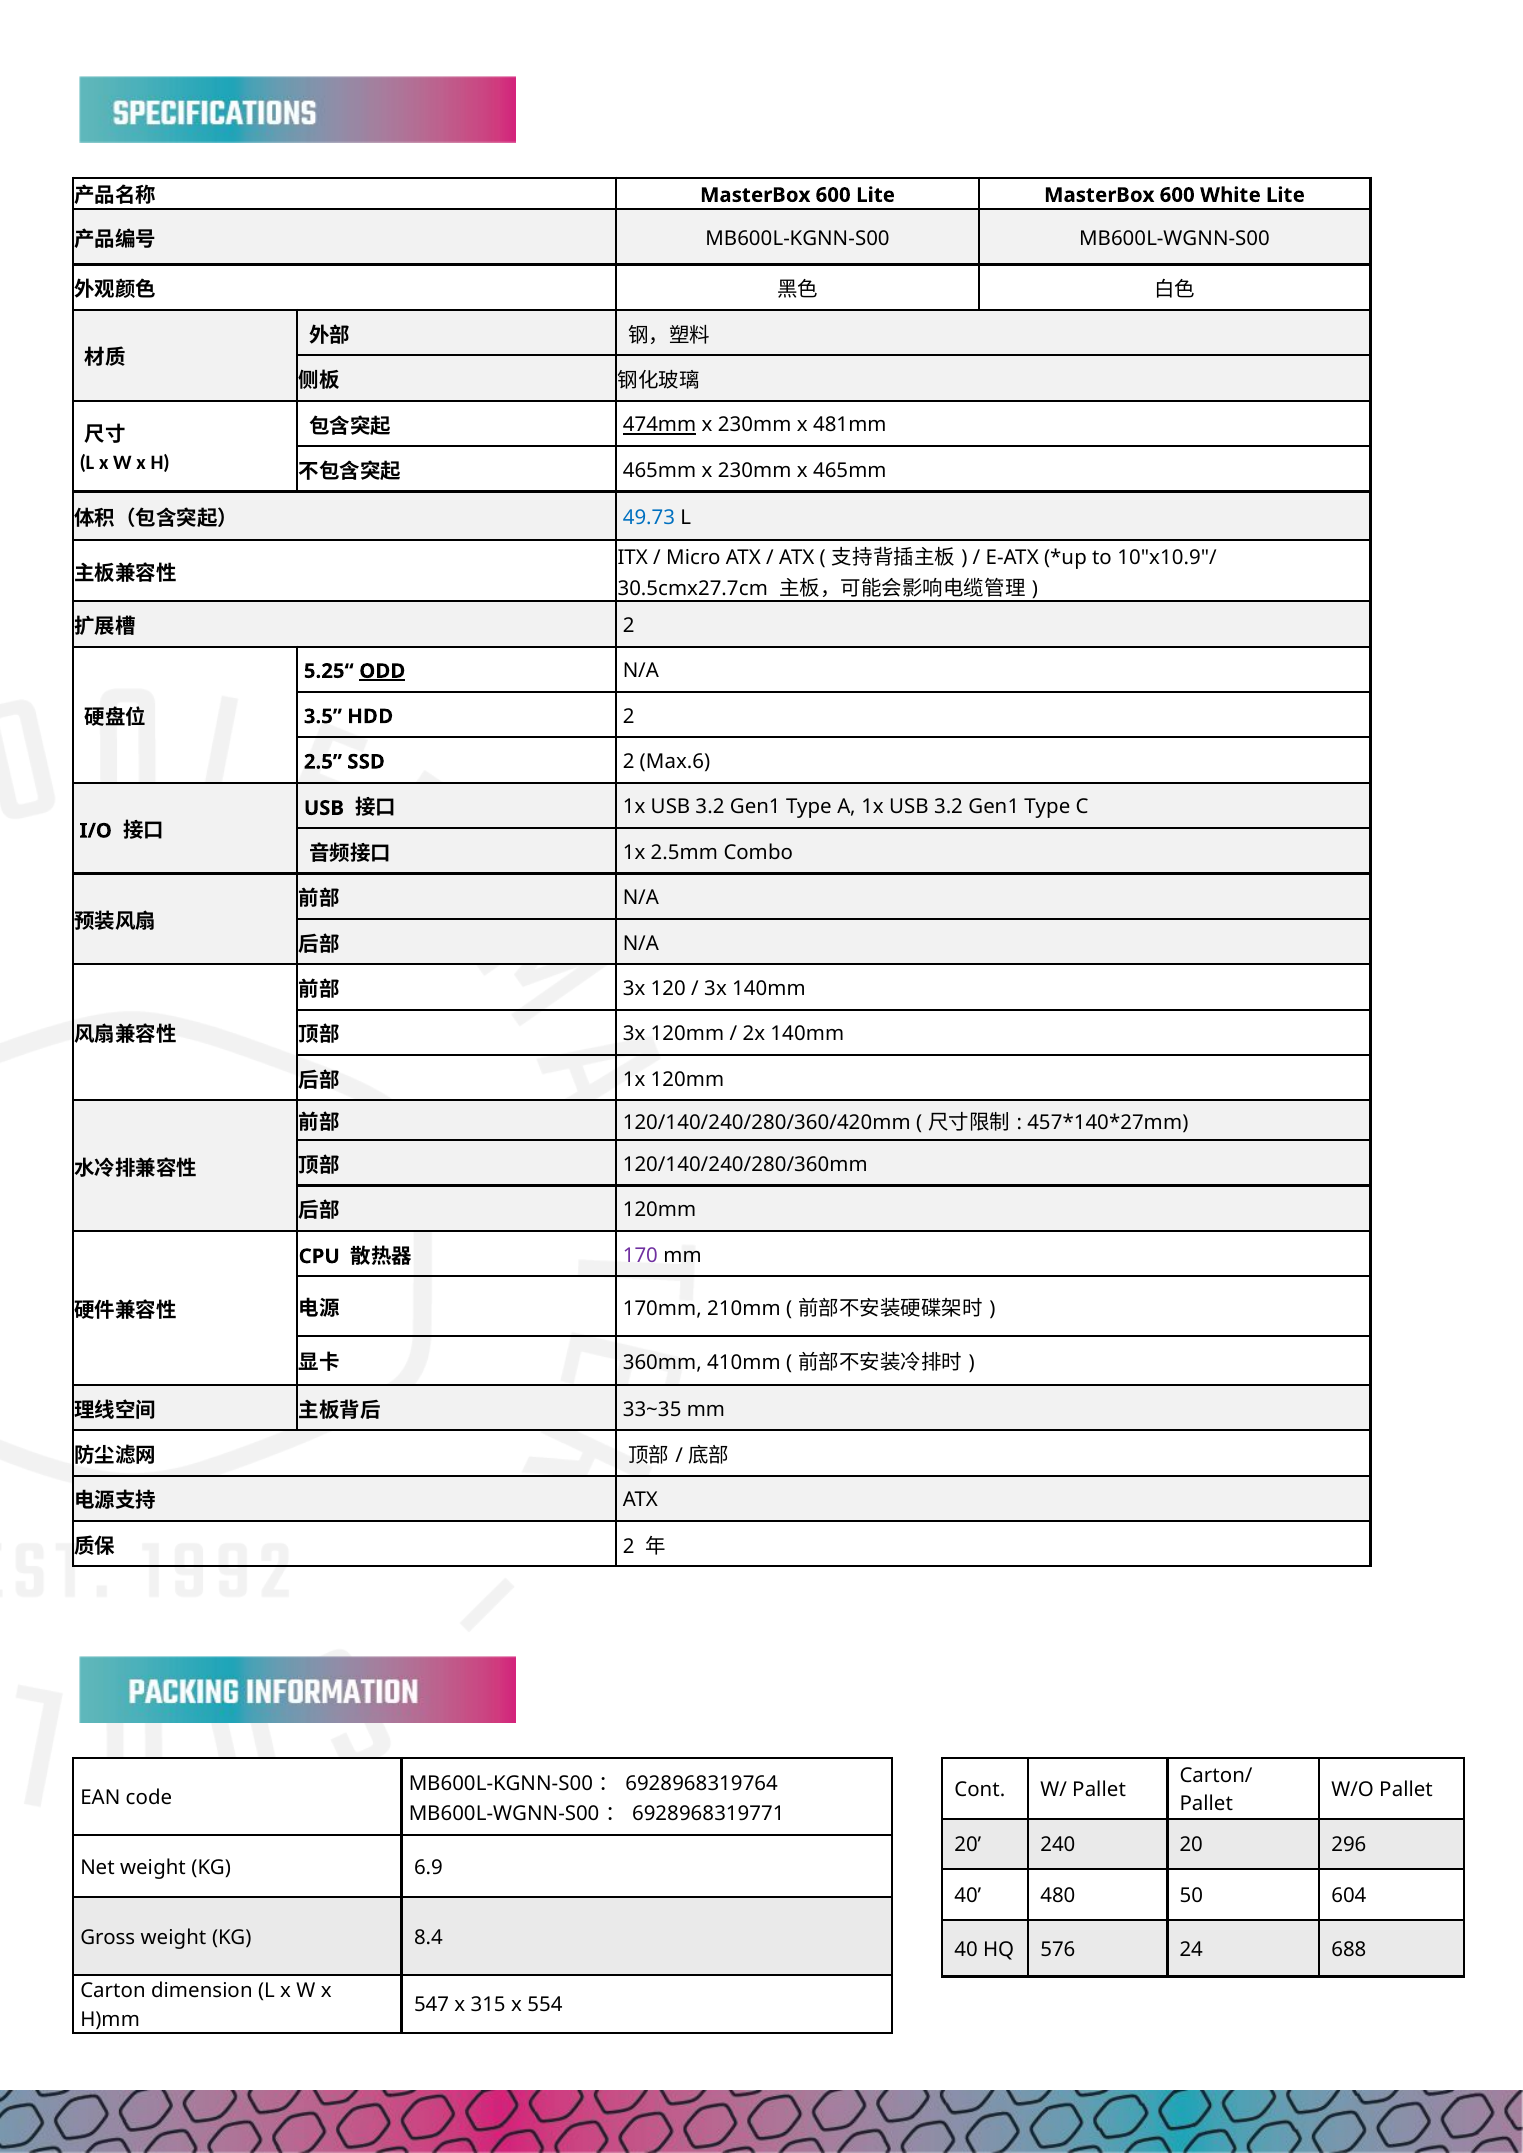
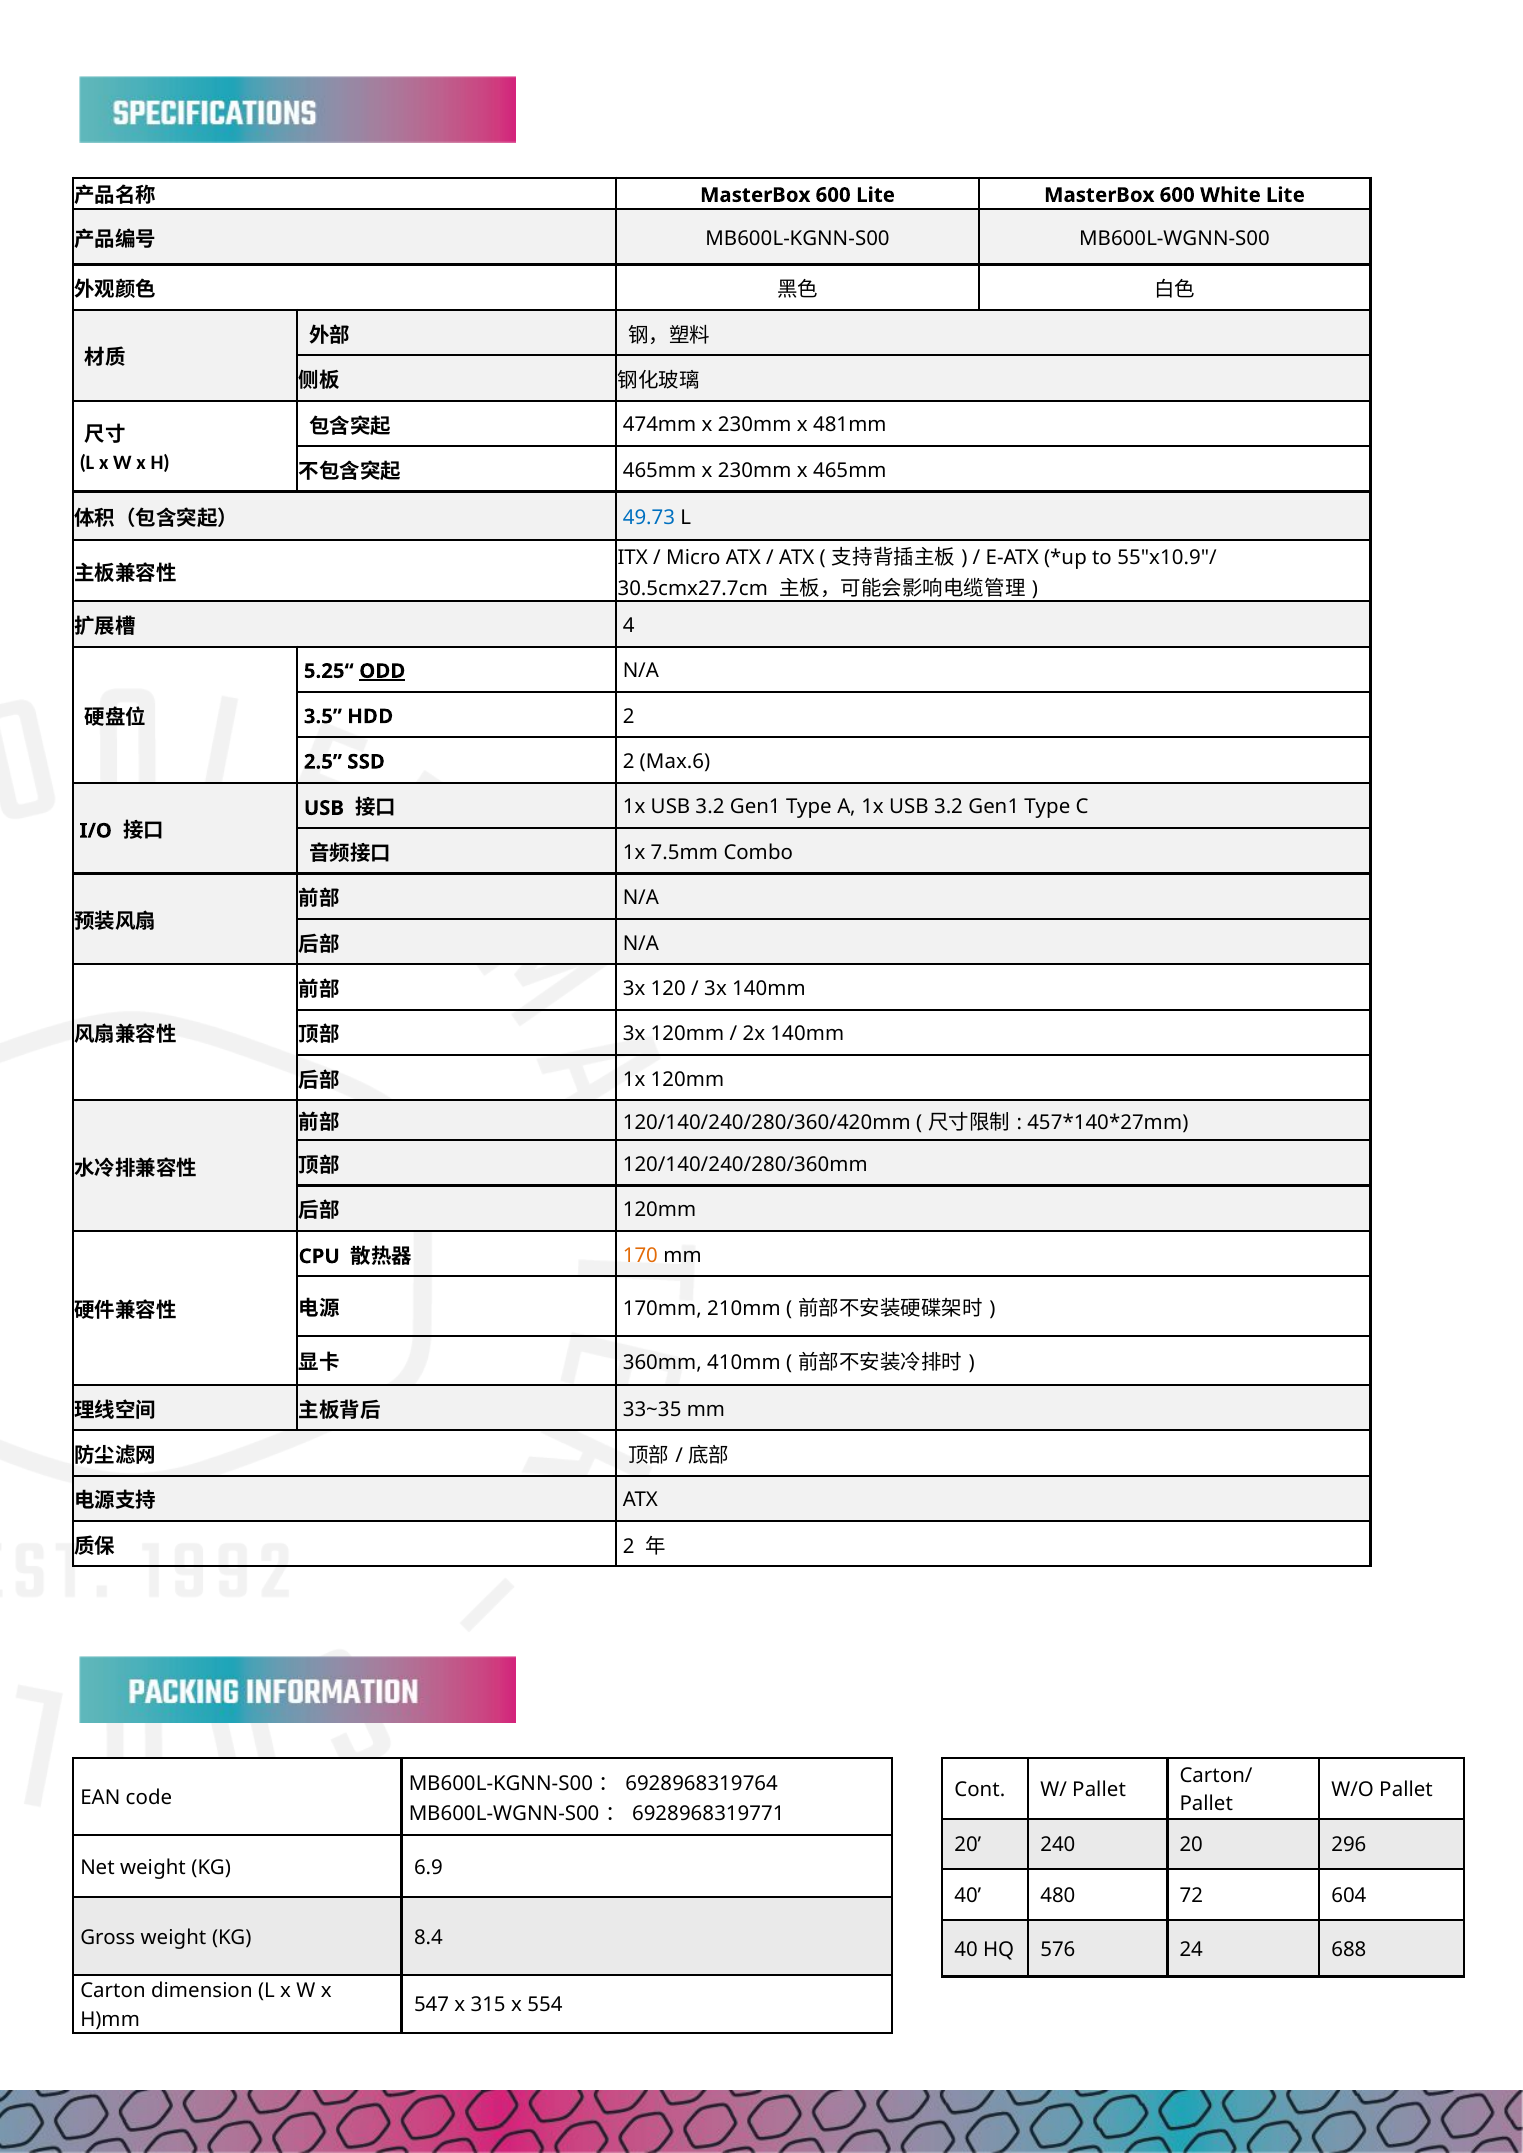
474mm underline: present -> none
10"x10.9"/: 10"x10.9"/ -> 55"x10.9"/
2 at (629, 626): 2 -> 4
2.5mm: 2.5mm -> 7.5mm
170 colour: purple -> orange
50: 50 -> 72
